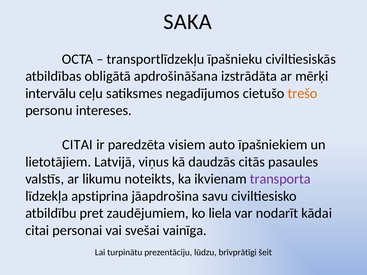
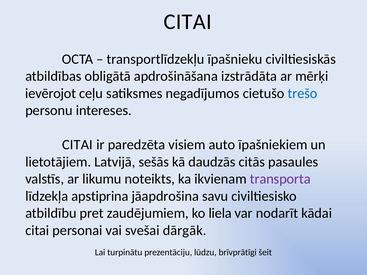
SAKA at (188, 22): SAKA -> CITAI
intervālu: intervālu -> ievērojot
trešo colour: orange -> blue
viņus: viņus -> sešās
vainīga: vainīga -> dārgāk
